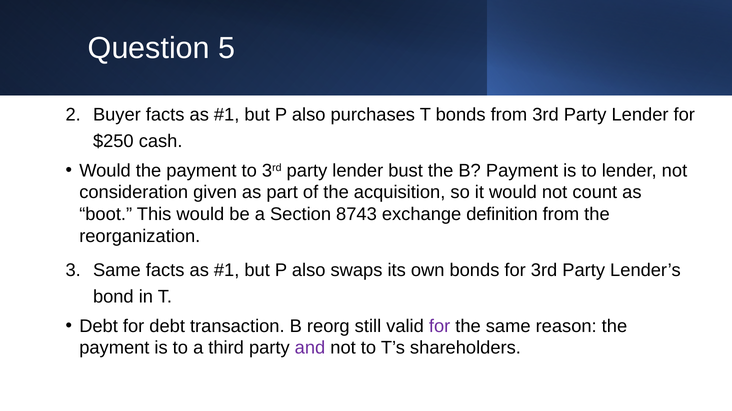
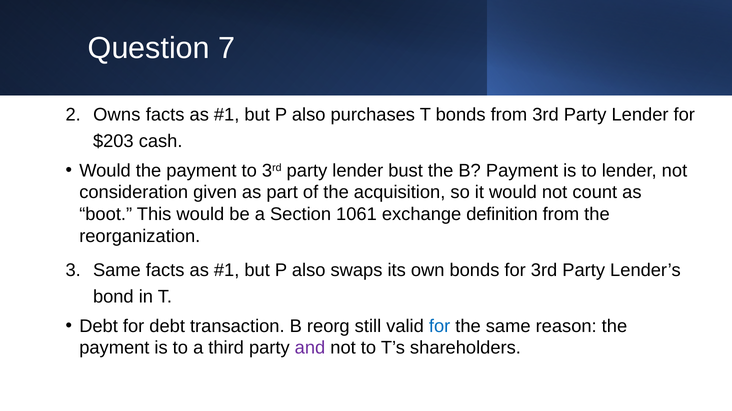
5: 5 -> 7
Buyer: Buyer -> Owns
$250: $250 -> $203
8743: 8743 -> 1061
for at (440, 327) colour: purple -> blue
